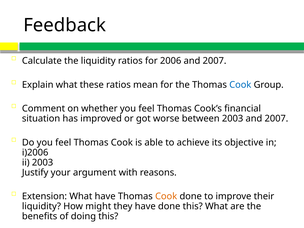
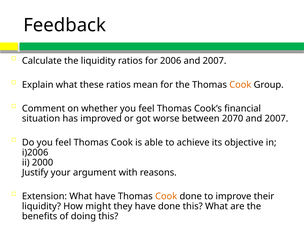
Cook at (240, 85) colour: blue -> orange
between 2003: 2003 -> 2070
ii 2003: 2003 -> 2000
